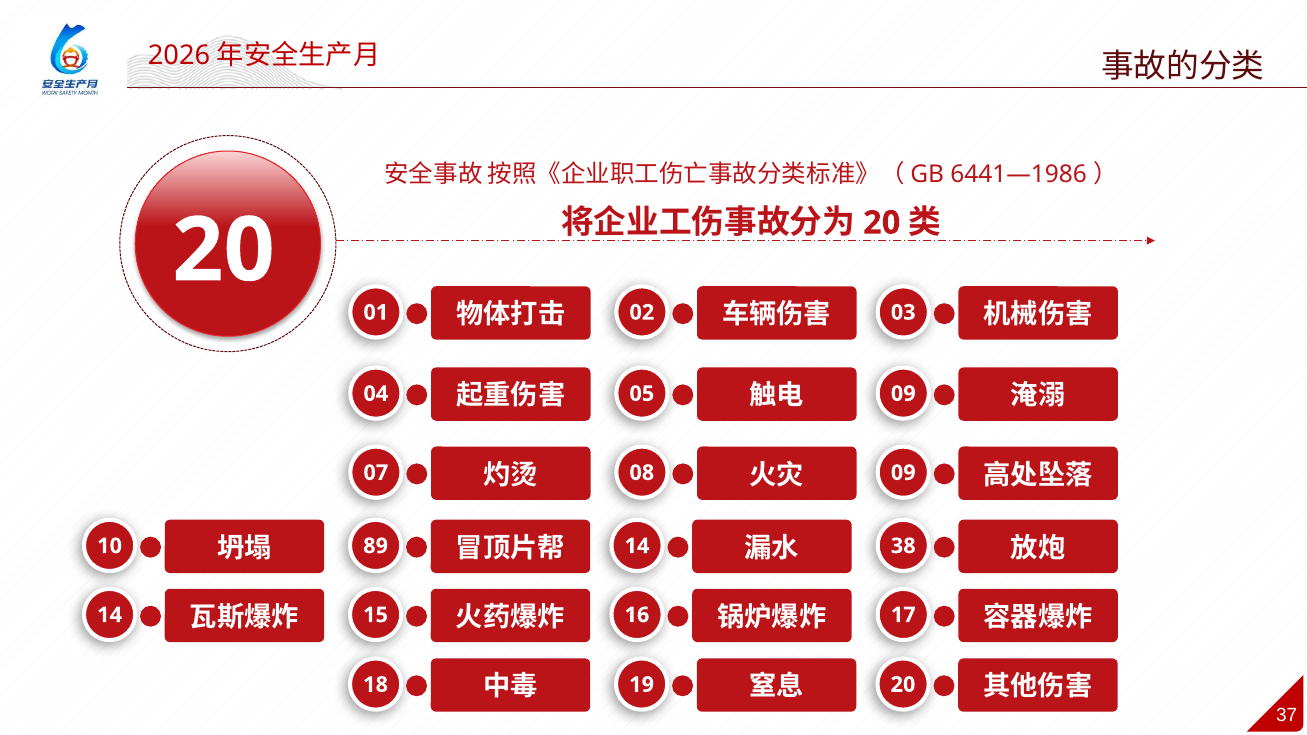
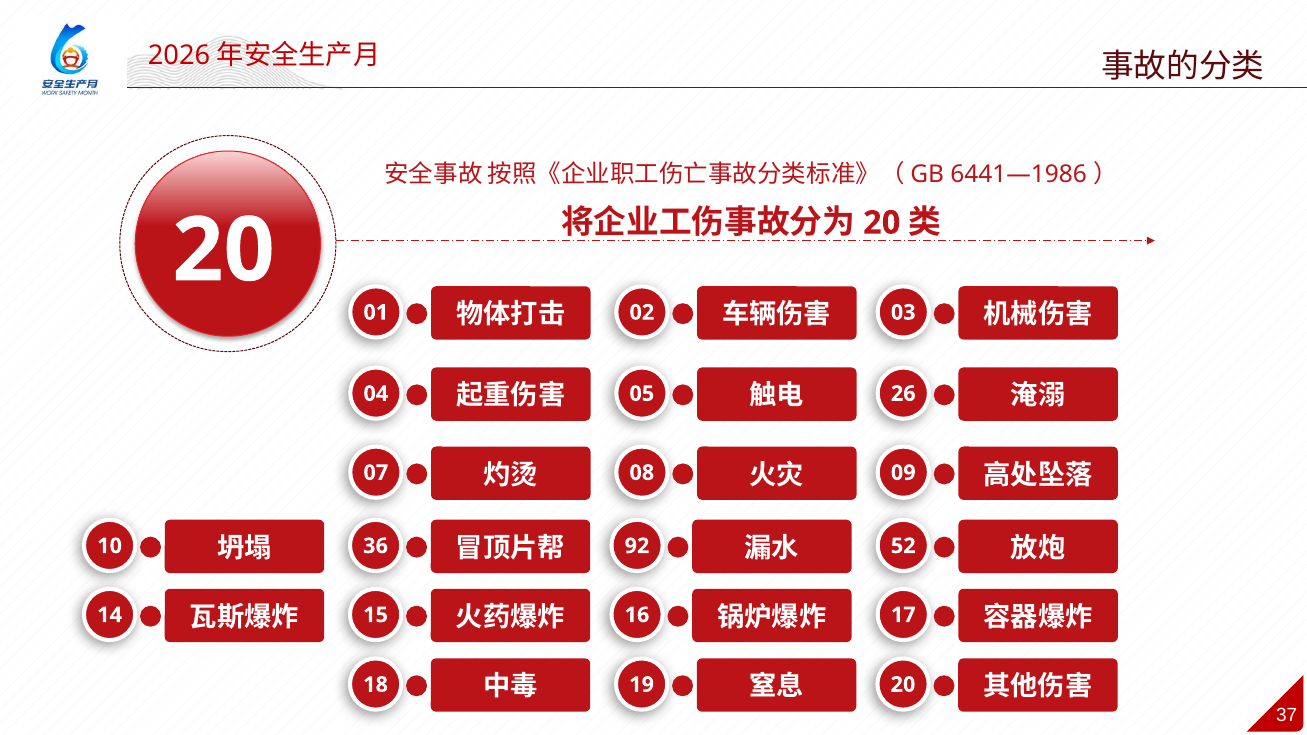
09 at (903, 394): 09 -> 26
89: 89 -> 36
14 at (637, 546): 14 -> 92
38: 38 -> 52
